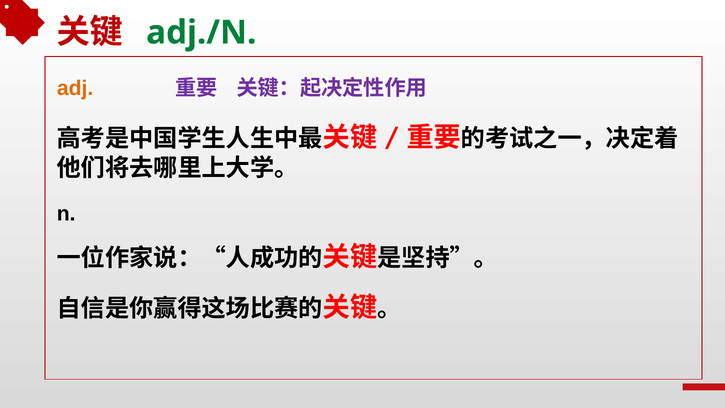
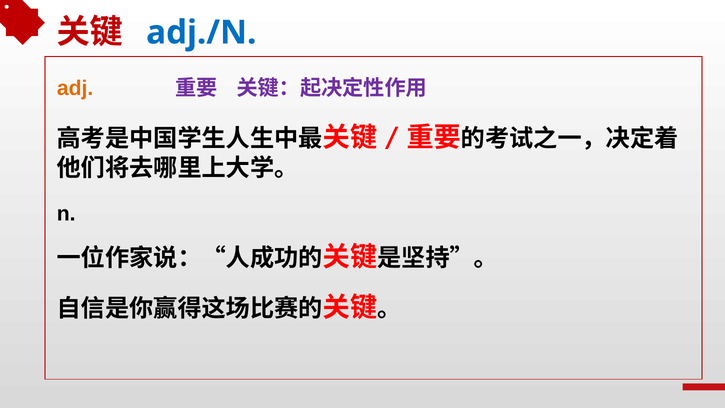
adj./N colour: green -> blue
